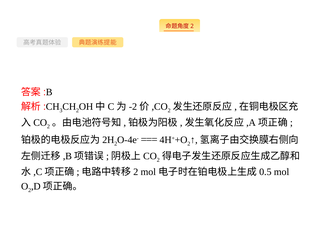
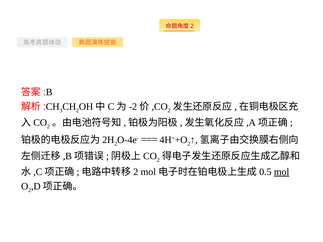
mol underline: none -> present
